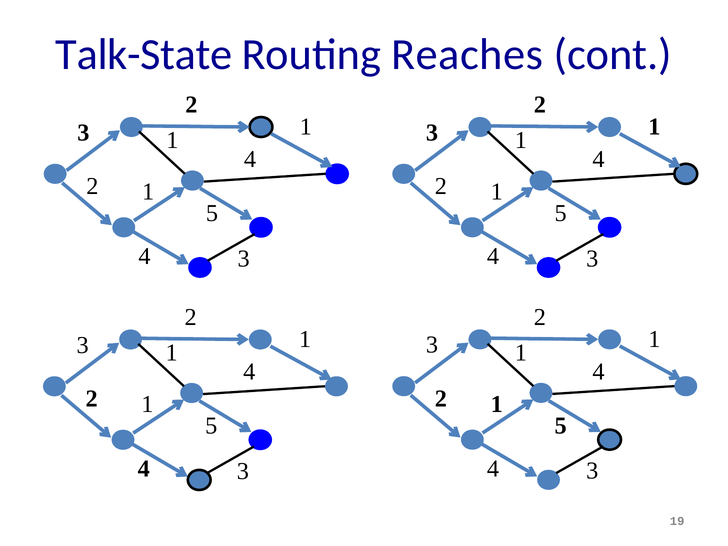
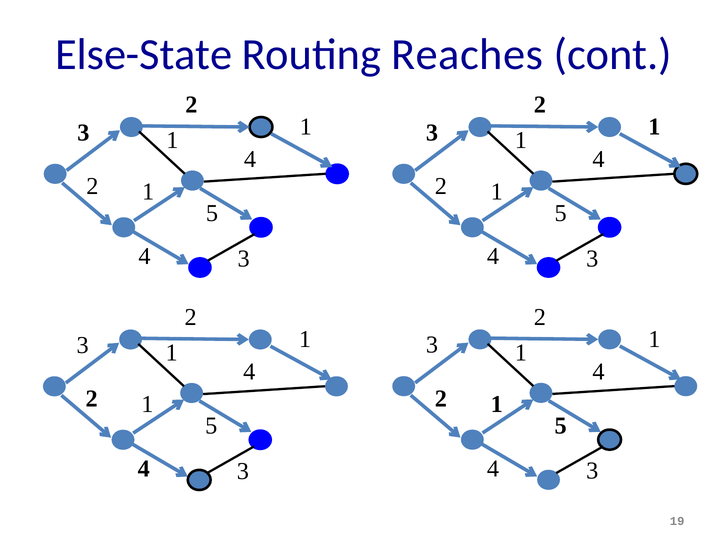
Talk-State: Talk-State -> Else-State
